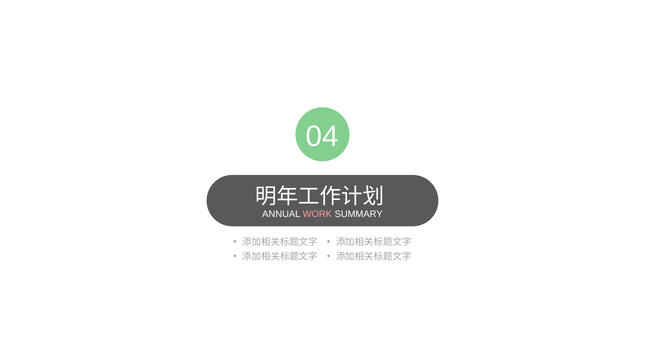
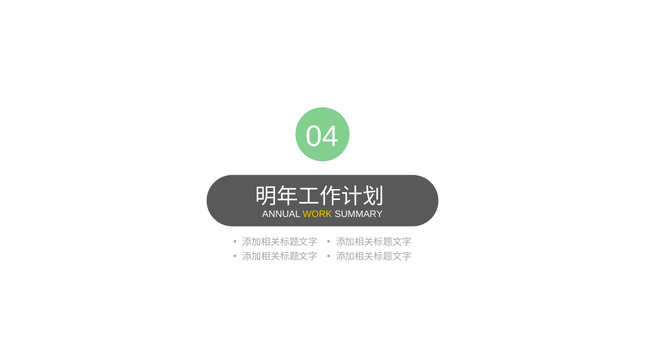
WORK colour: pink -> yellow
